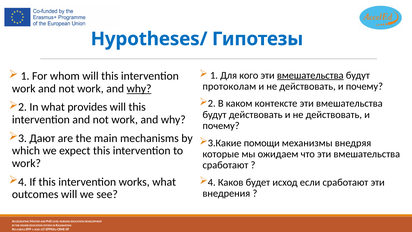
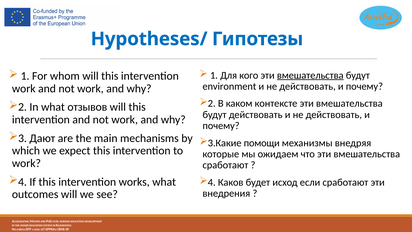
протоколам: протоколам -> environment
why at (139, 88) underline: present -> none
provides: provides -> отзывов
